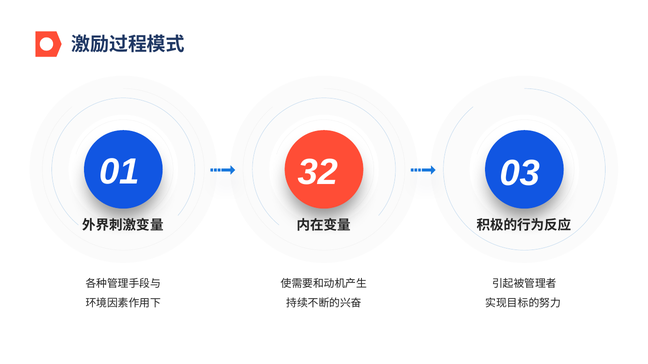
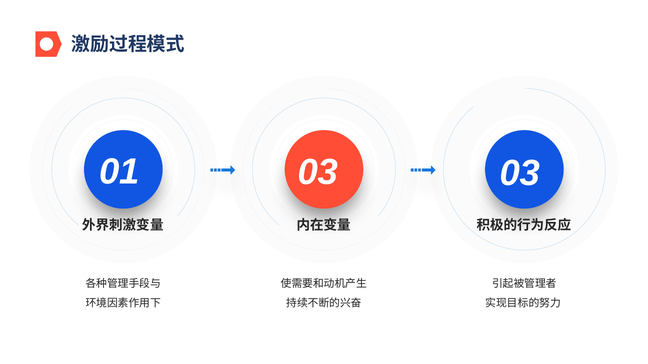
01 32: 32 -> 03
